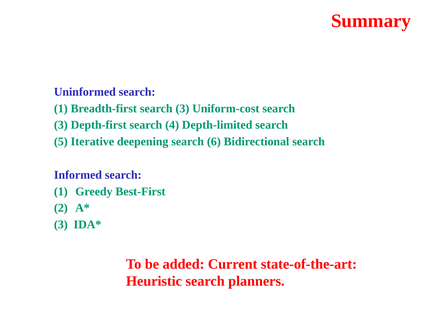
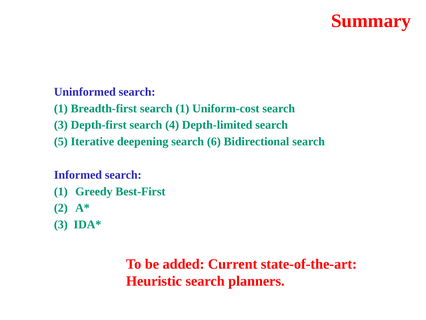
Breadth-first search 3: 3 -> 1
